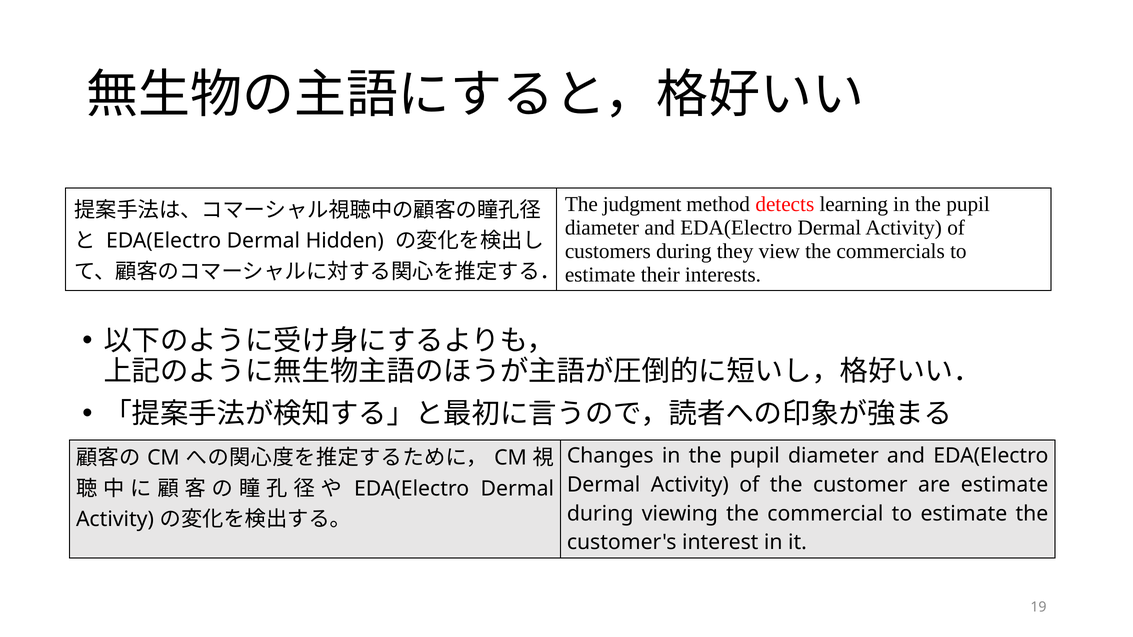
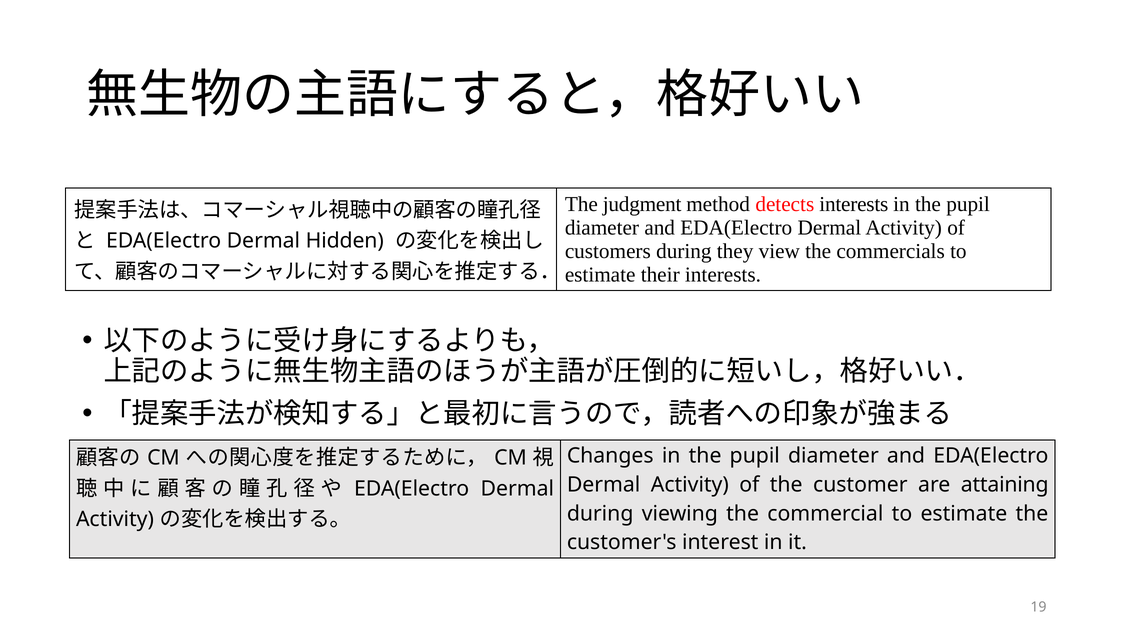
detects learning: learning -> interests
are estimate: estimate -> attaining
